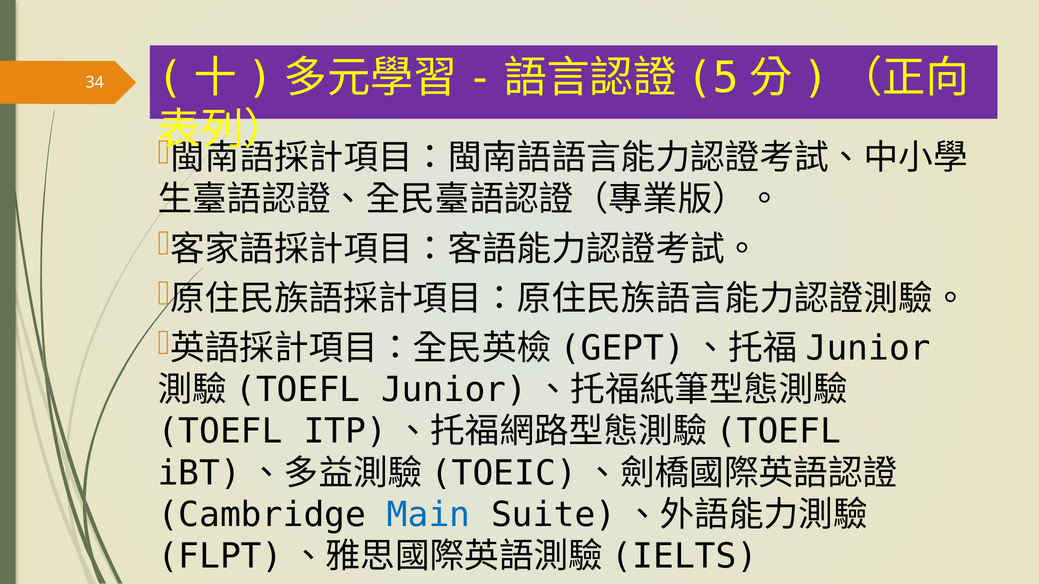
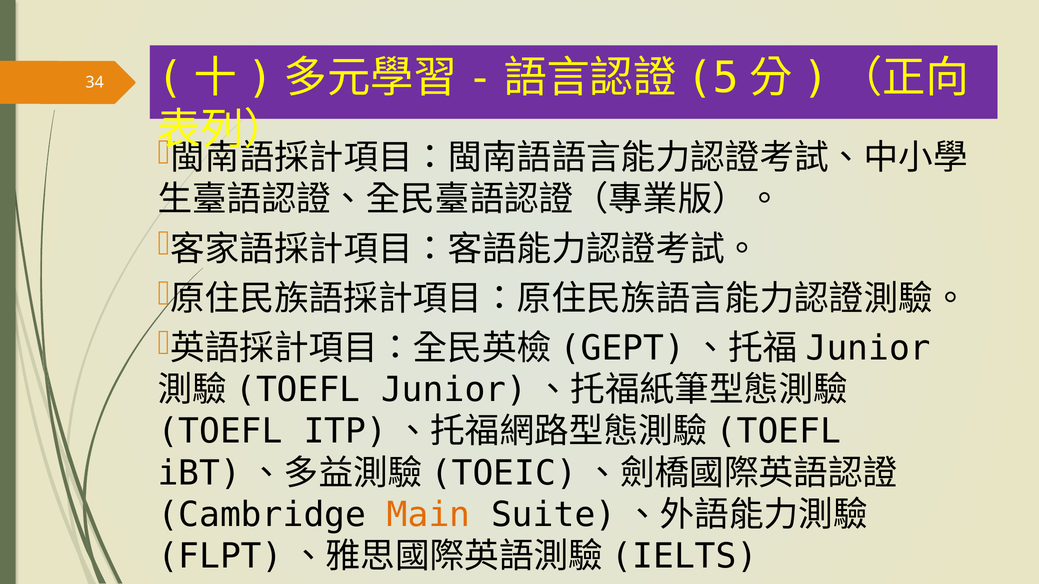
Main colour: blue -> orange
